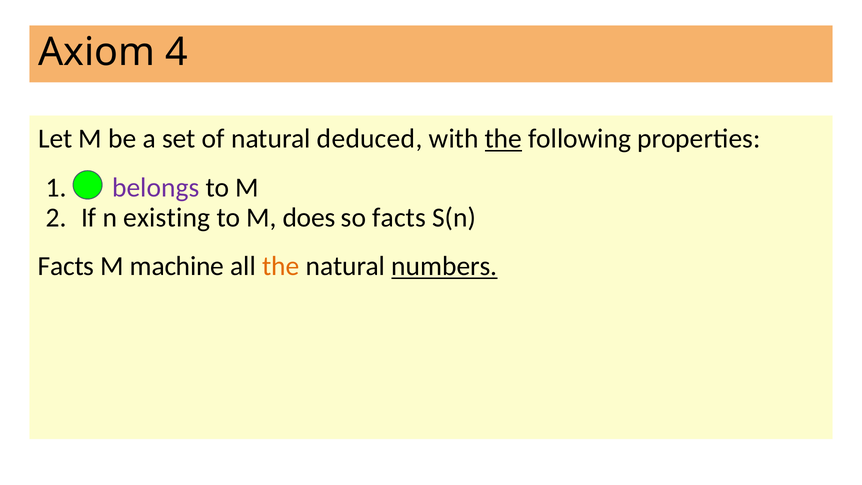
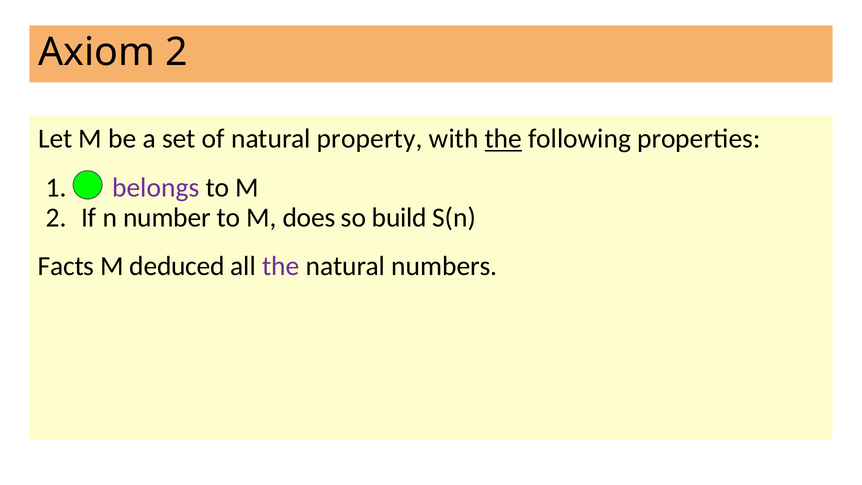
Axiom 4: 4 -> 2
deduced: deduced -> property
existing: existing -> number
so facts: facts -> build
machine: machine -> deduced
the at (281, 266) colour: orange -> purple
numbers underline: present -> none
